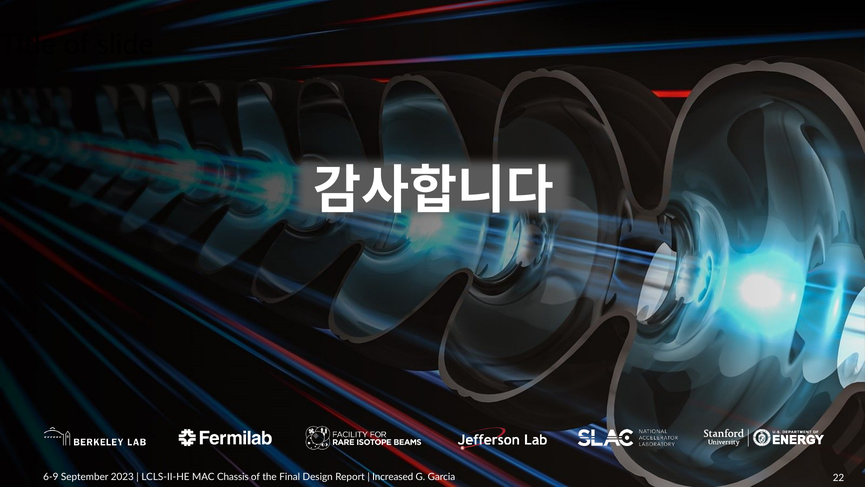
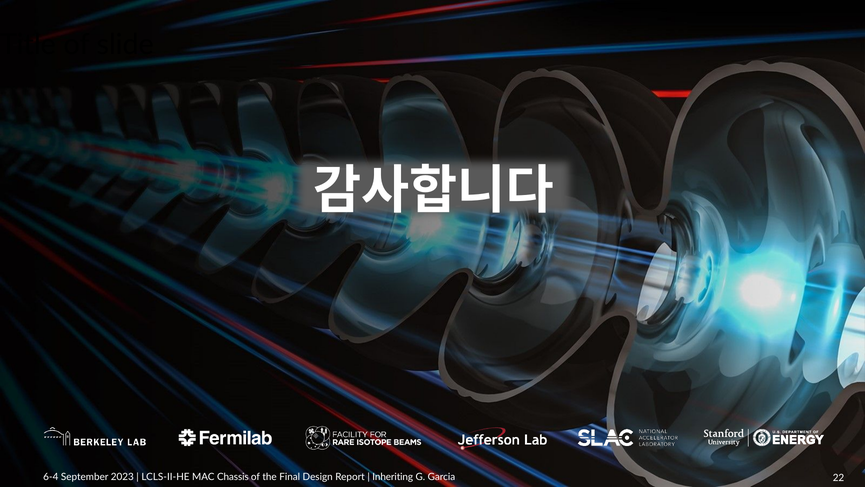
6-9: 6-9 -> 6-4
Increased: Increased -> Inheriting
